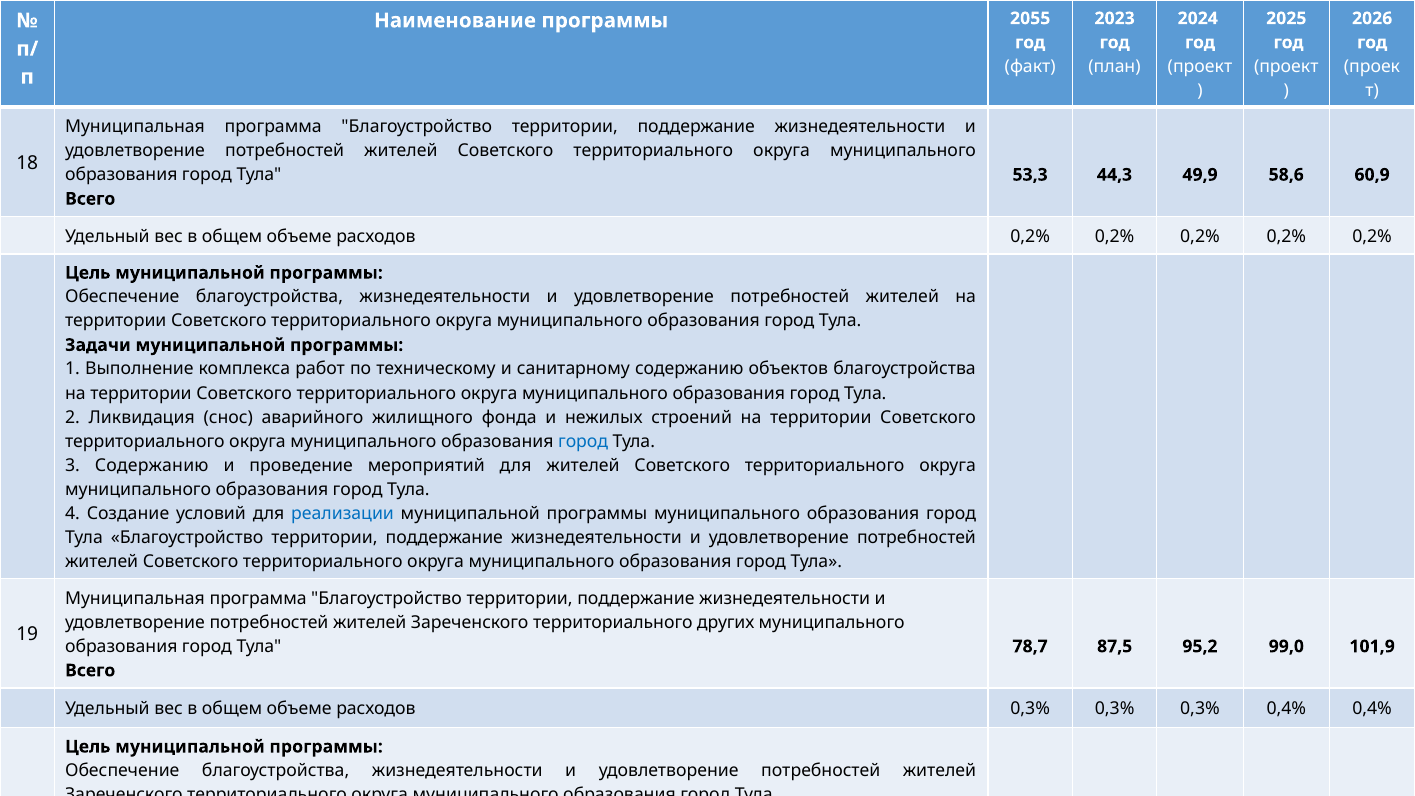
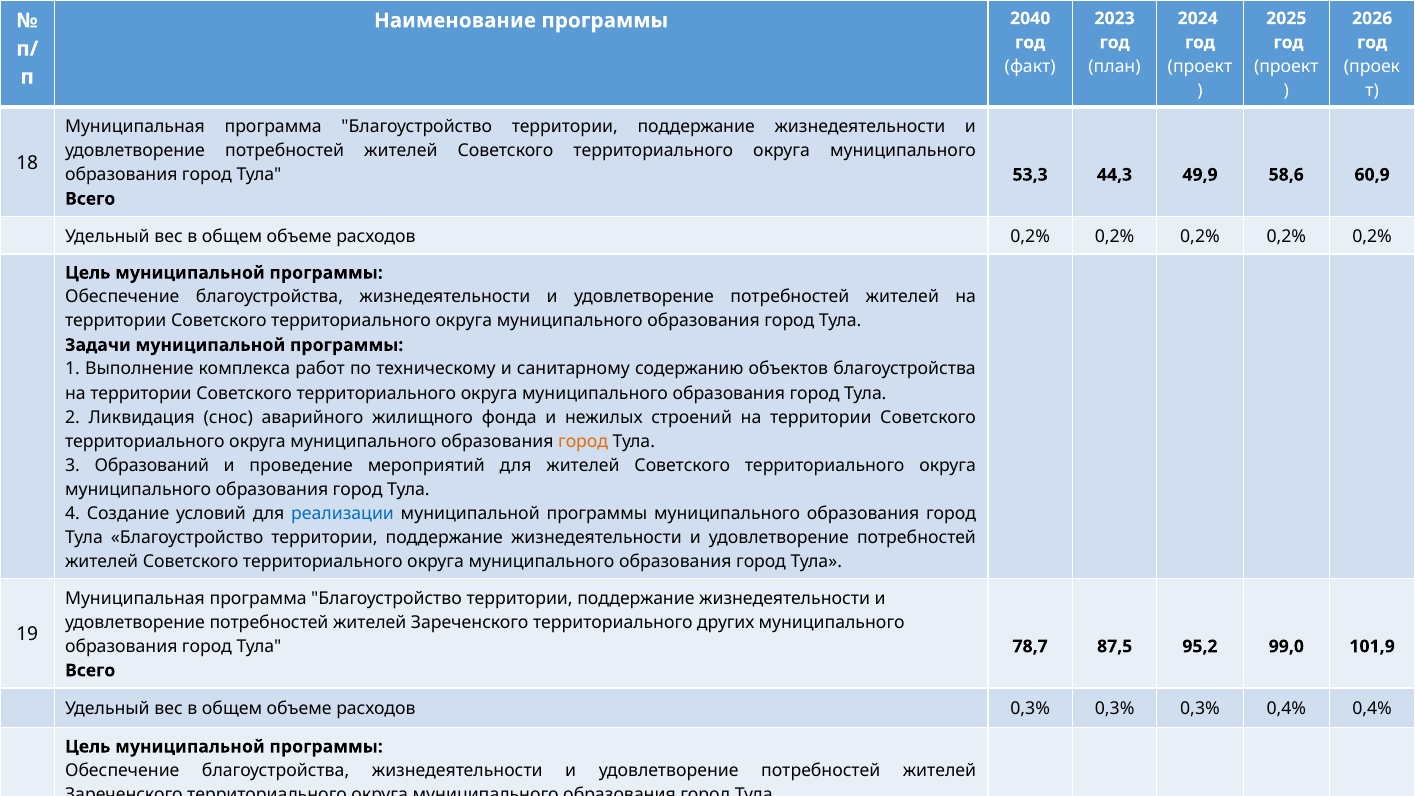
2055: 2055 -> 2040
город at (583, 441) colour: blue -> orange
3 Содержанию: Содержанию -> Образований
